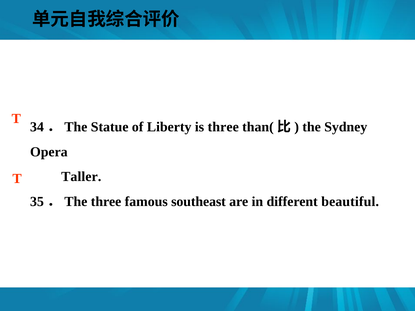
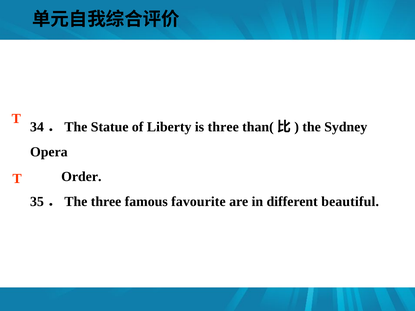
Taller: Taller -> Order
southeast: southeast -> favourite
